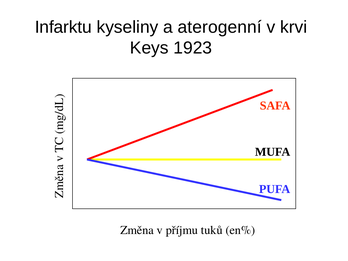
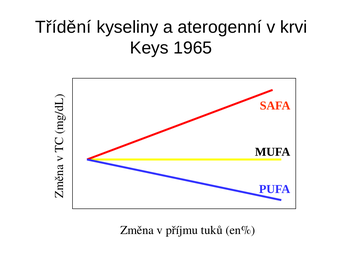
Infarktu: Infarktu -> Třídění
1923: 1923 -> 1965
